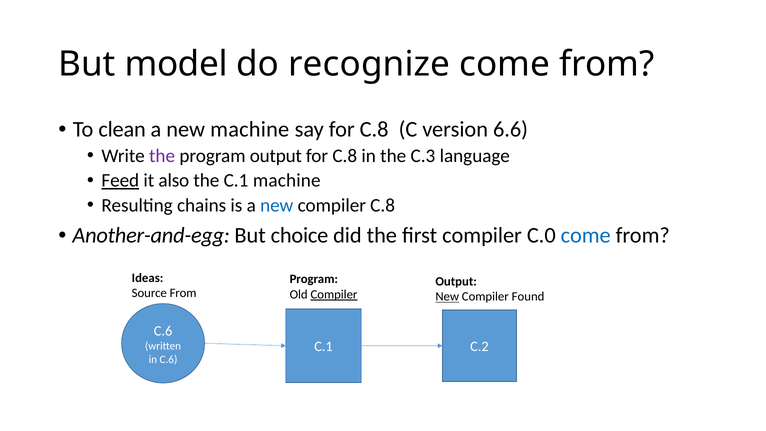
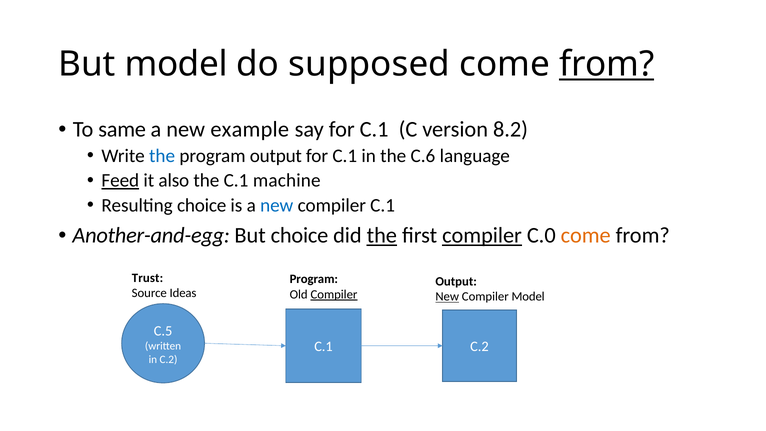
recognize: recognize -> supposed
from at (607, 64) underline: none -> present
clean: clean -> same
new machine: machine -> example
say for C.8: C.8 -> C.1
6.6: 6.6 -> 8.2
the at (162, 156) colour: purple -> blue
C.8 at (345, 156): C.8 -> C.1
C.3: C.3 -> C.6
Resulting chains: chains -> choice
compiler C.8: C.8 -> C.1
the at (382, 235) underline: none -> present
compiler at (482, 235) underline: none -> present
come at (586, 235) colour: blue -> orange
Ideas: Ideas -> Trust
Source From: From -> Ideas
Compiler Found: Found -> Model
C.6 at (163, 331): C.6 -> C.5
in C.6: C.6 -> C.2
